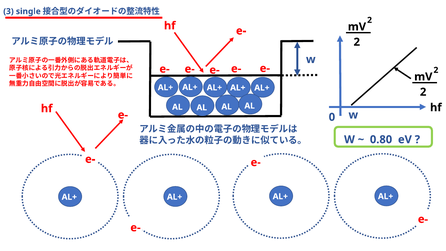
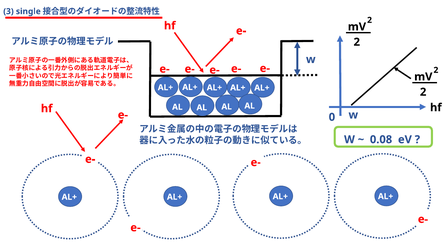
0.80: 0.80 -> 0.08
